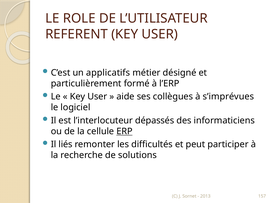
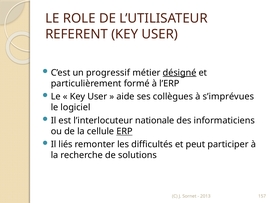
applicatifs: applicatifs -> progressif
désigné underline: none -> present
dépassés: dépassés -> nationale
